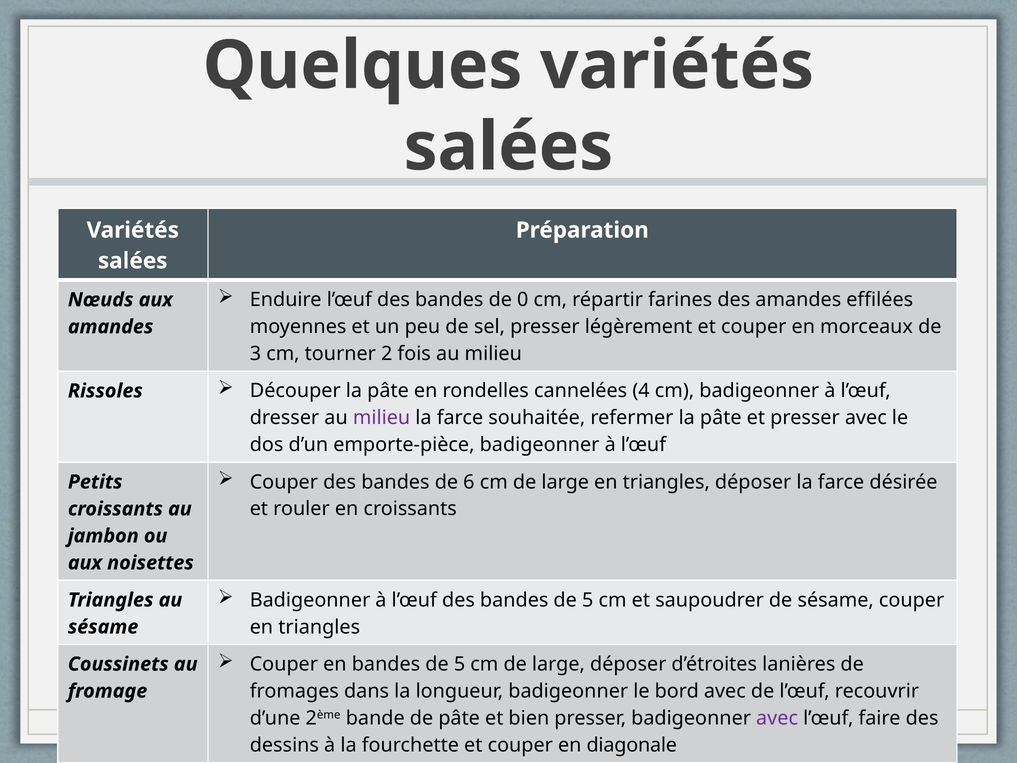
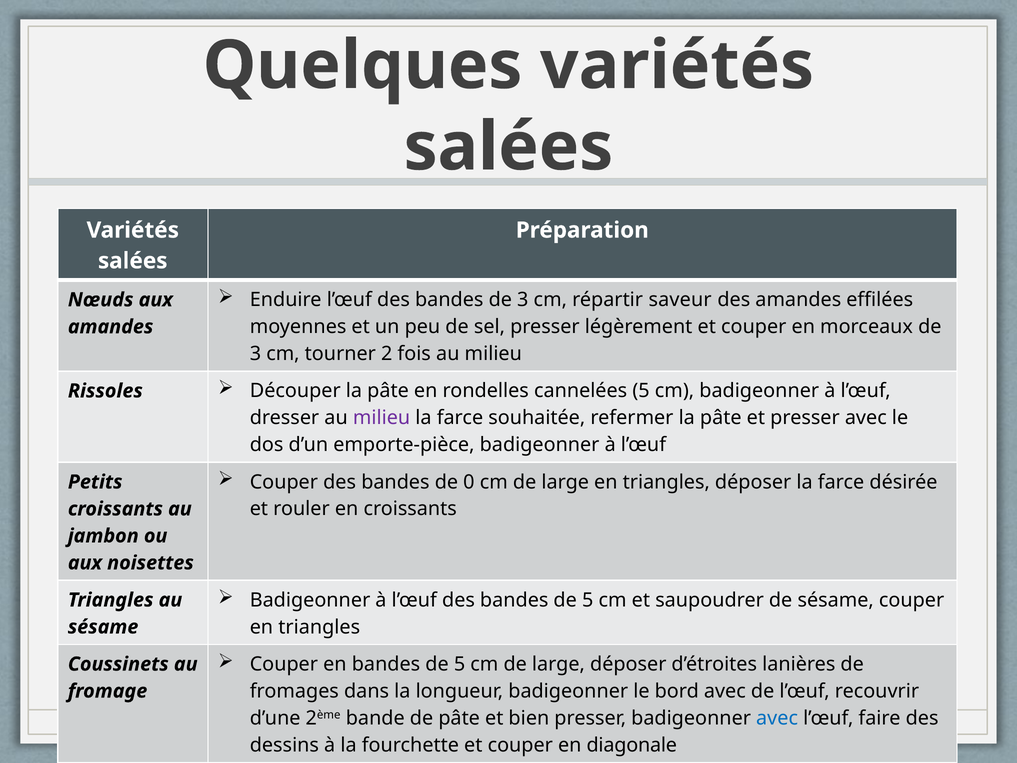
bandes de 0: 0 -> 3
farines: farines -> saveur
cannelées 4: 4 -> 5
6: 6 -> 0
avec at (777, 718) colour: purple -> blue
